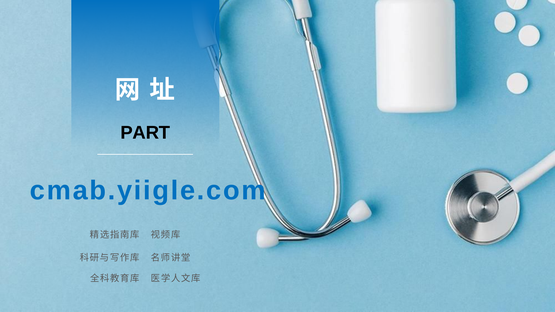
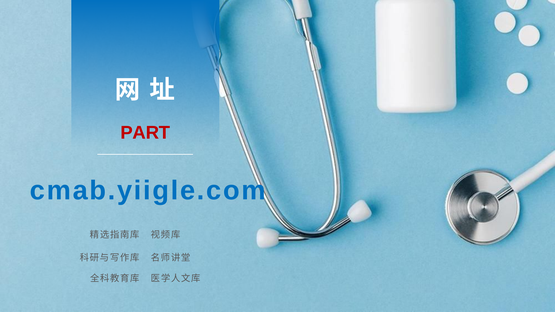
PART colour: black -> red
